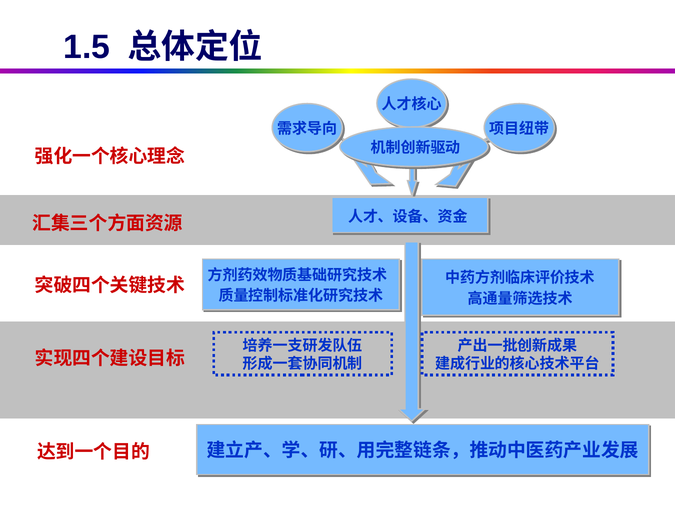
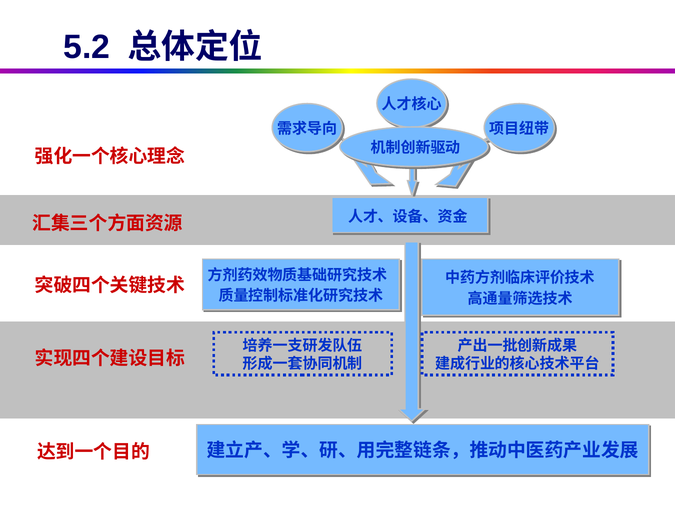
1.5: 1.5 -> 5.2
